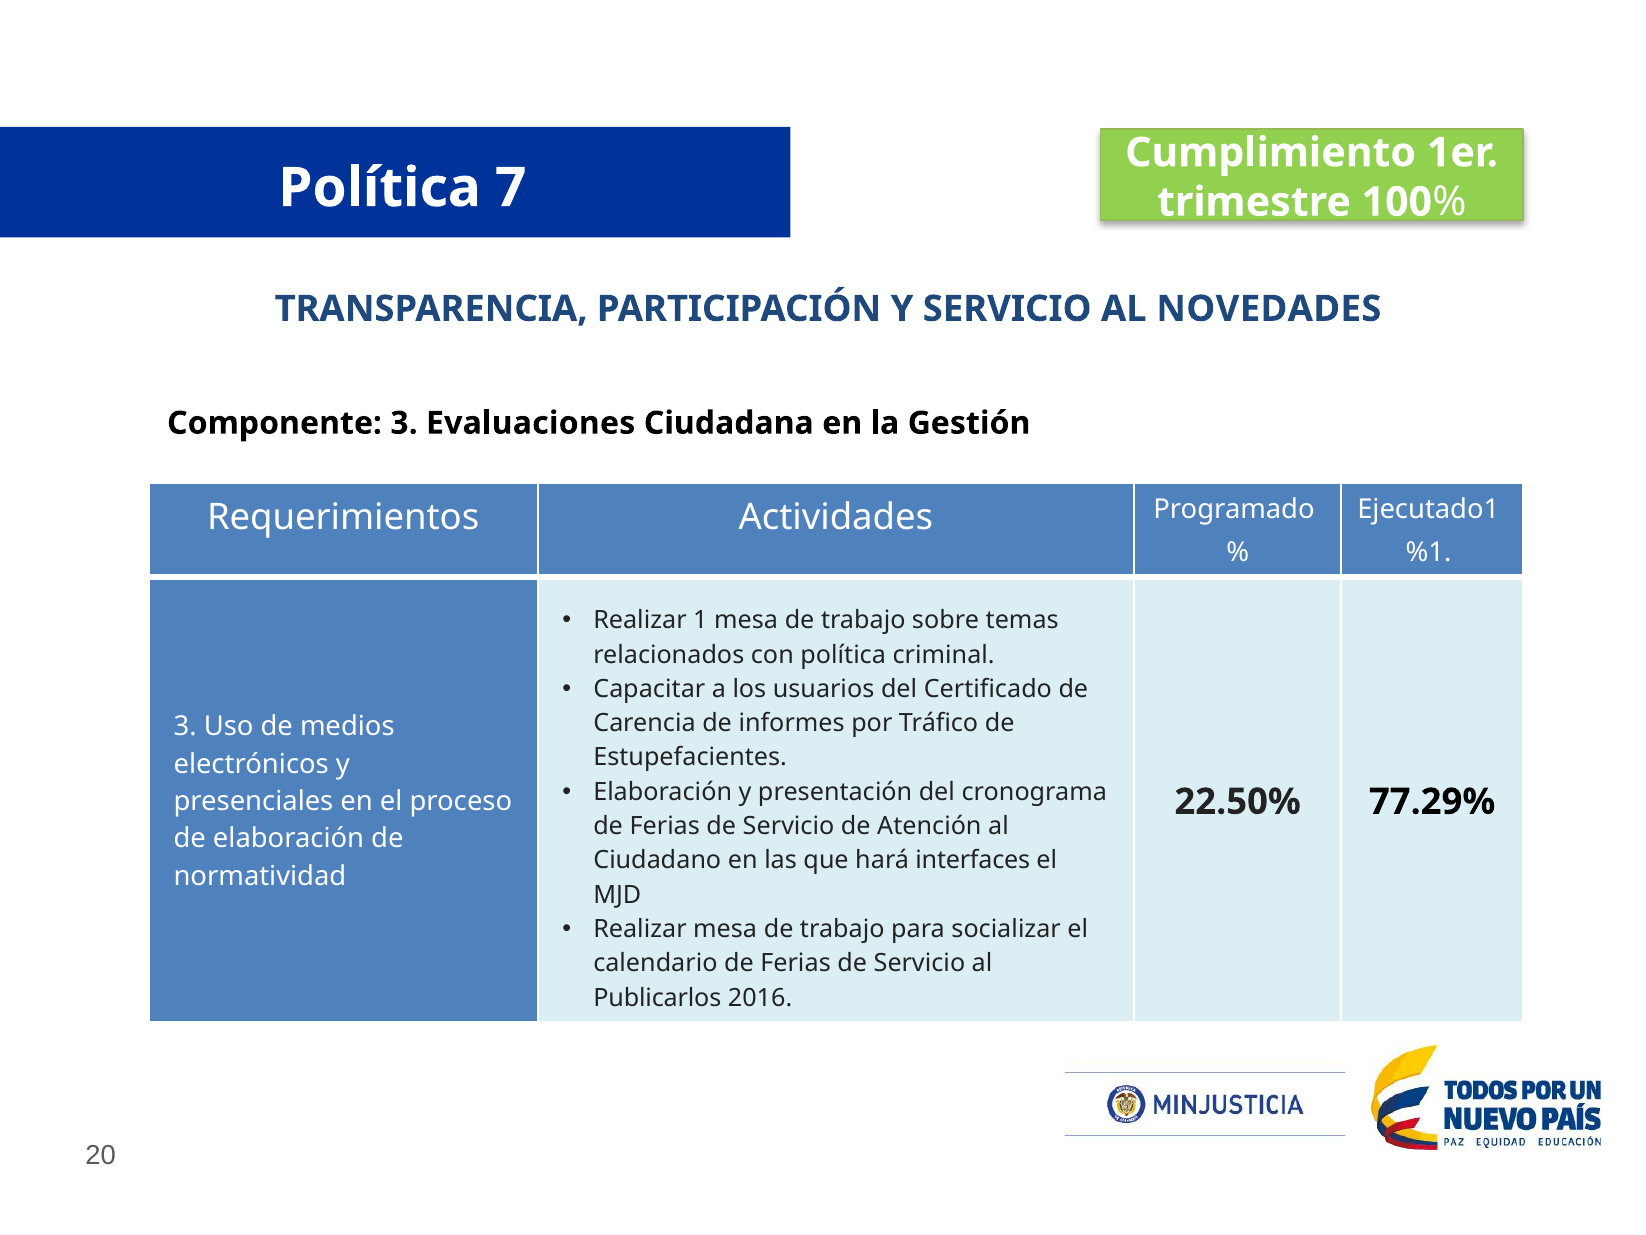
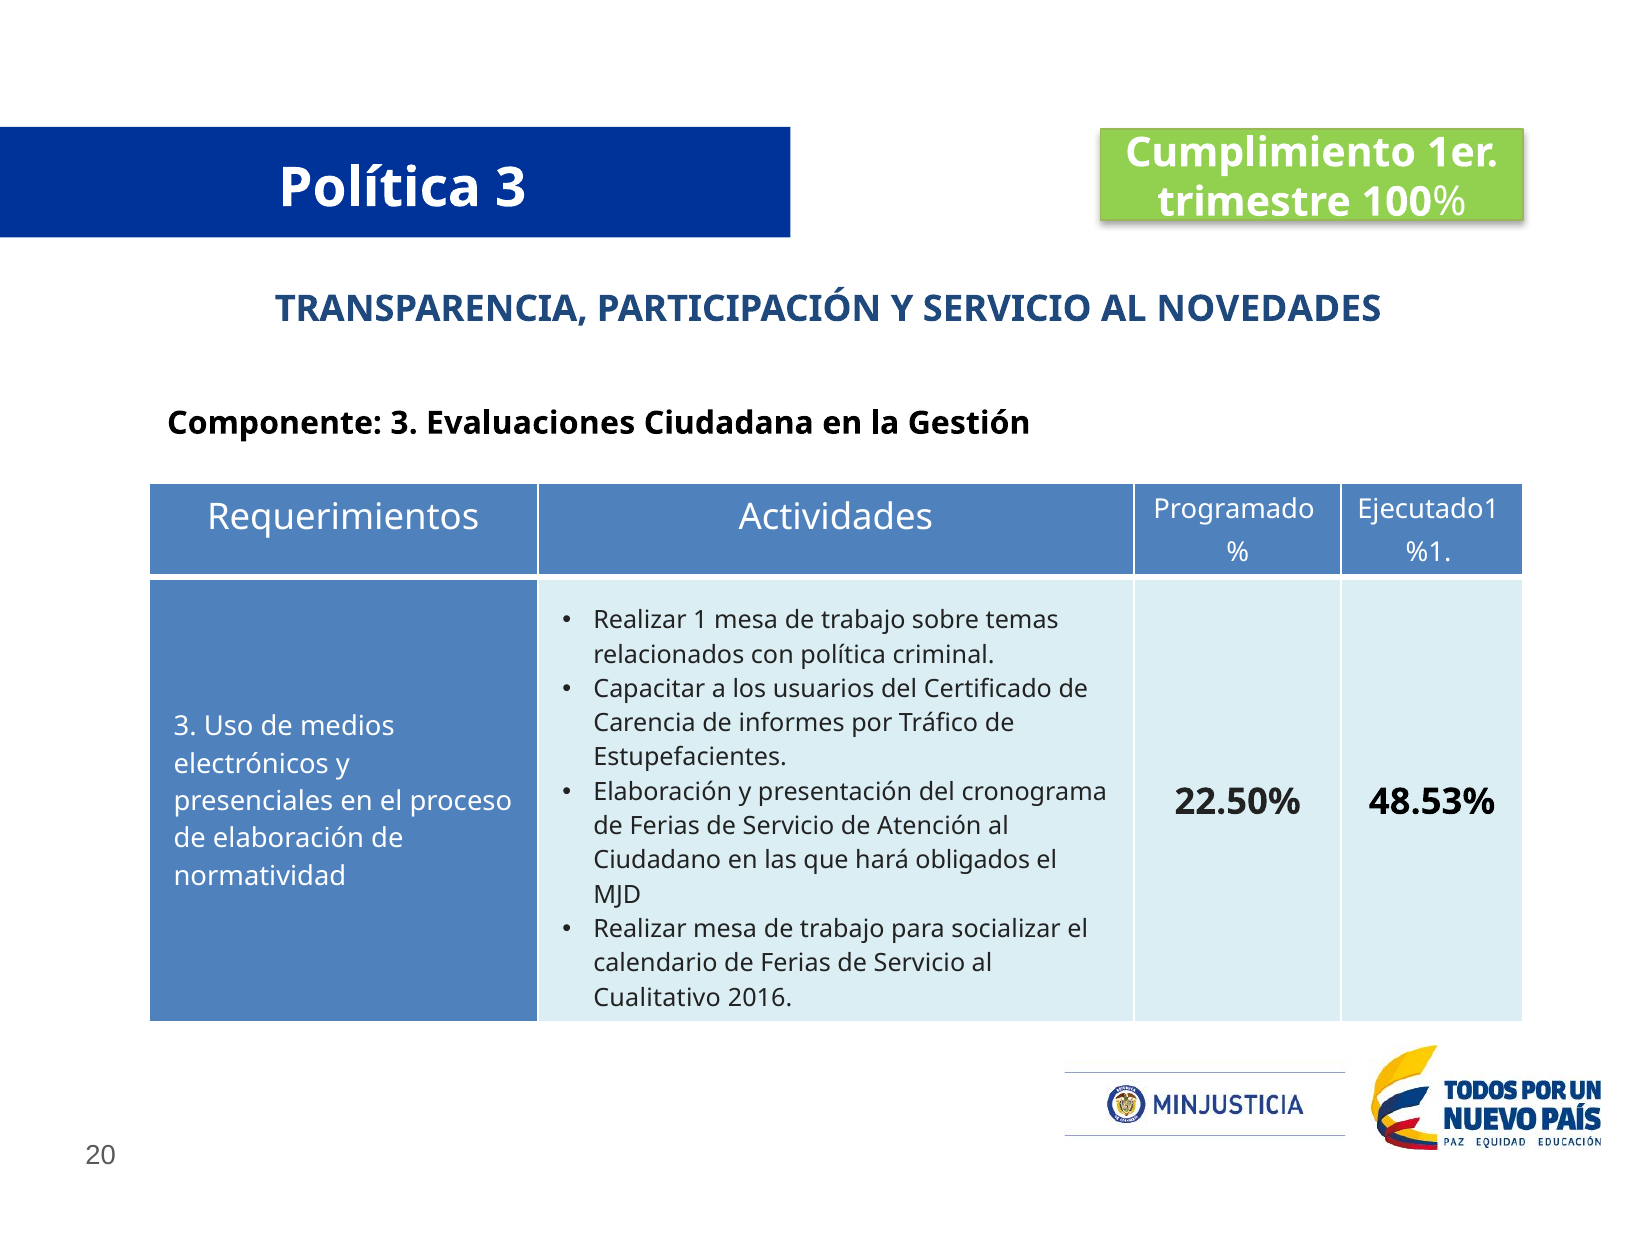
Política 7: 7 -> 3
77.29%: 77.29% -> 48.53%
interfaces: interfaces -> obligados
Publicarlos: Publicarlos -> Cualitativo
